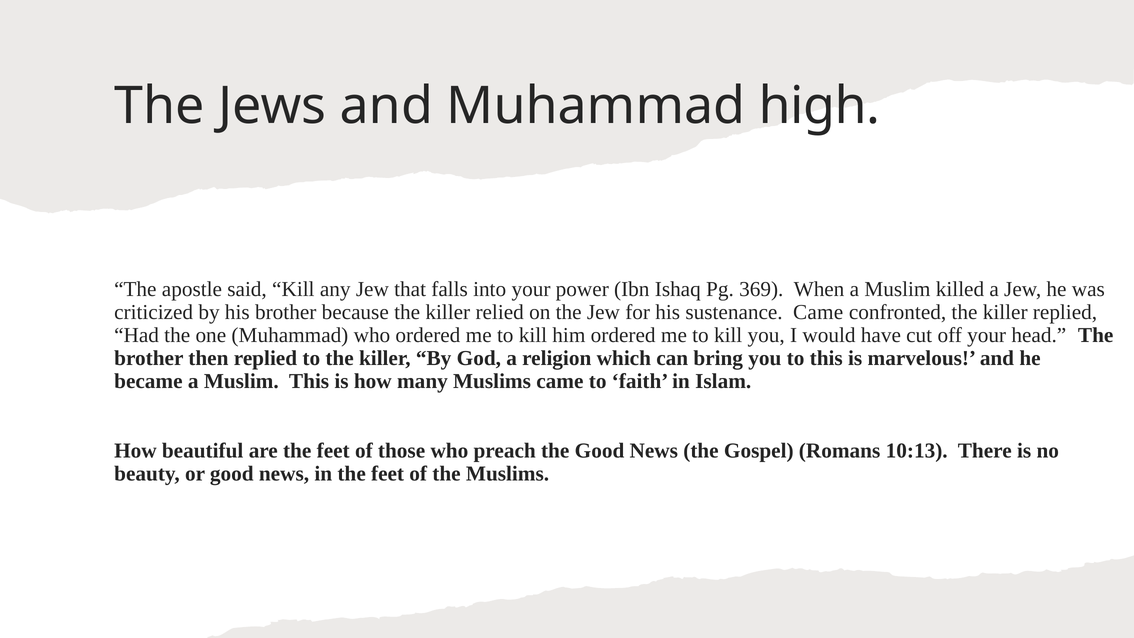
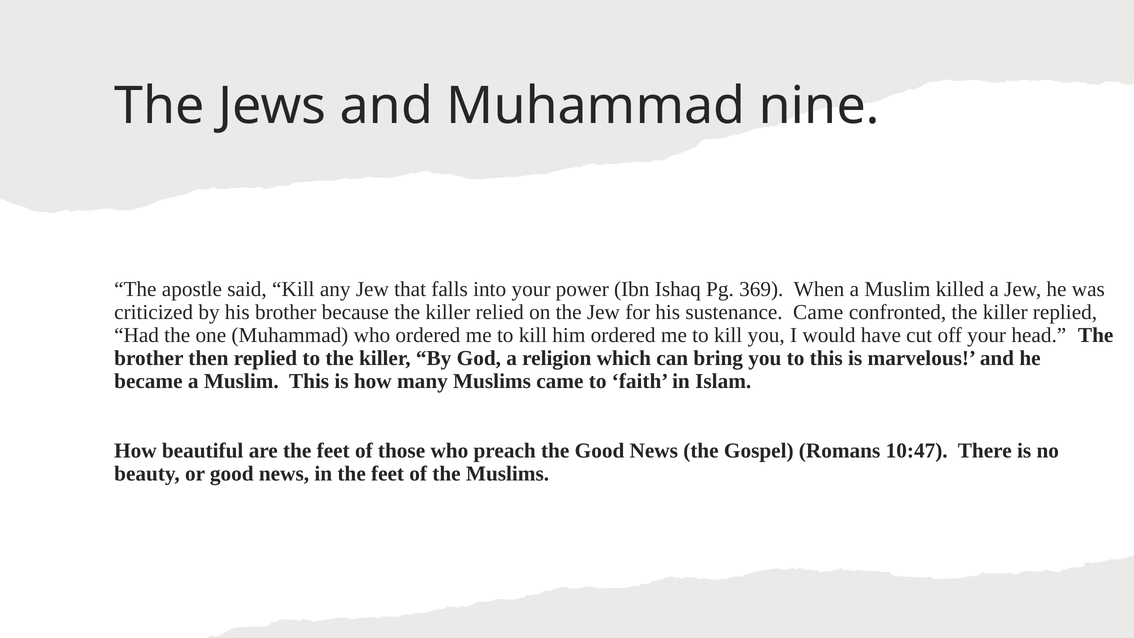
high: high -> nine
10:13: 10:13 -> 10:47
